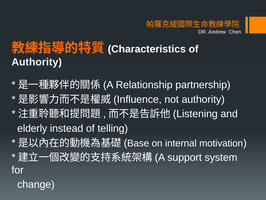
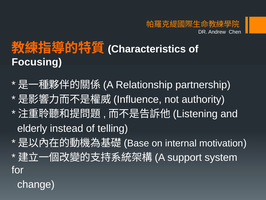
Authority at (37, 62): Authority -> Focusing
